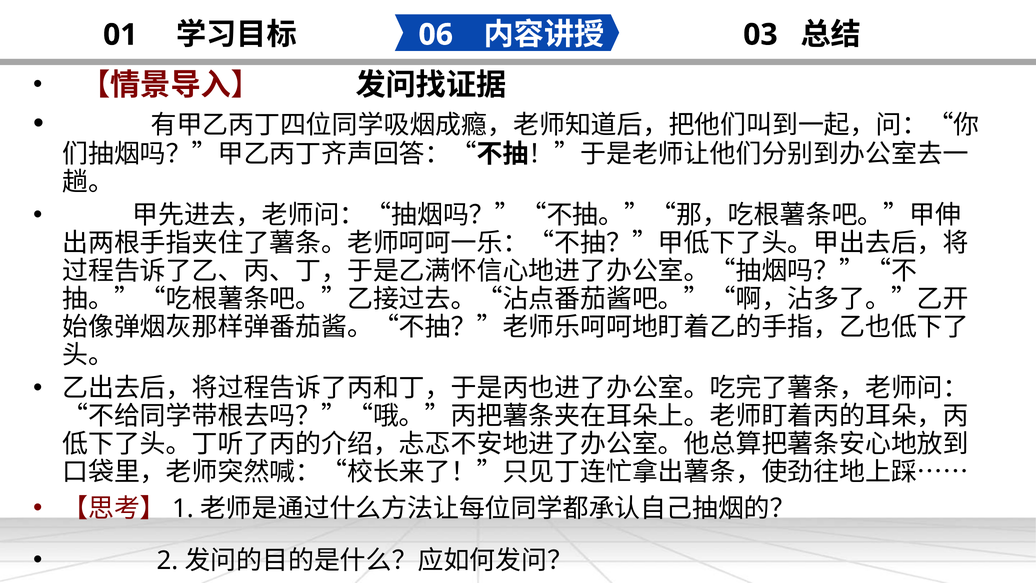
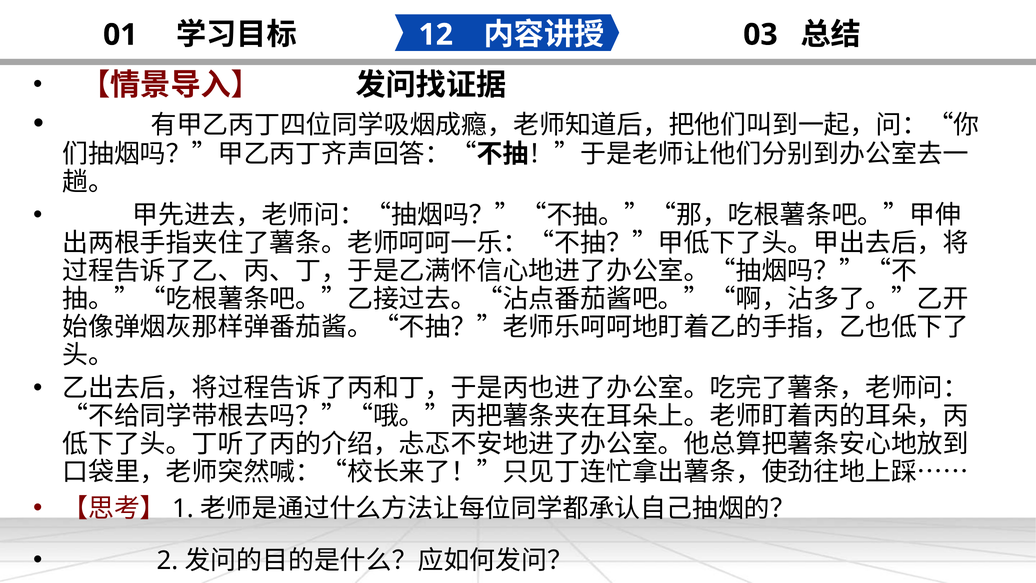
06: 06 -> 12
